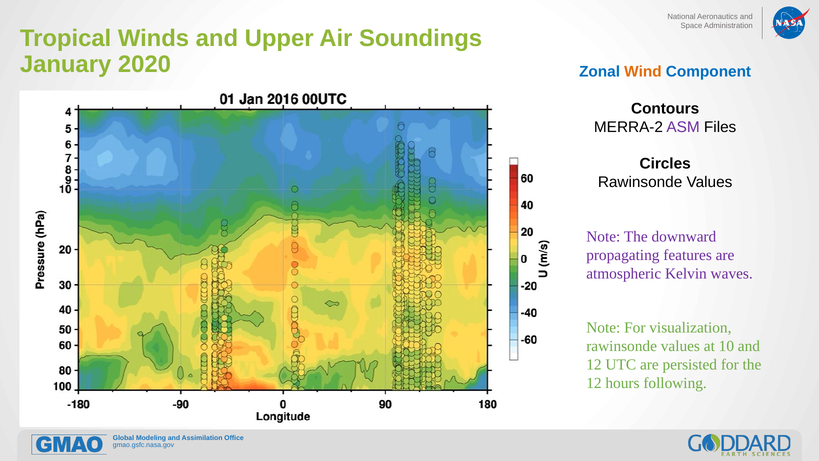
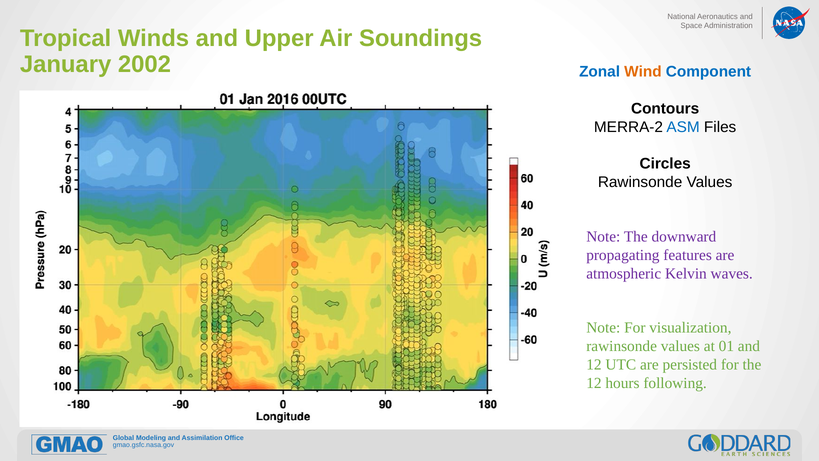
2020: 2020 -> 2002
ASM colour: purple -> blue
10: 10 -> 01
